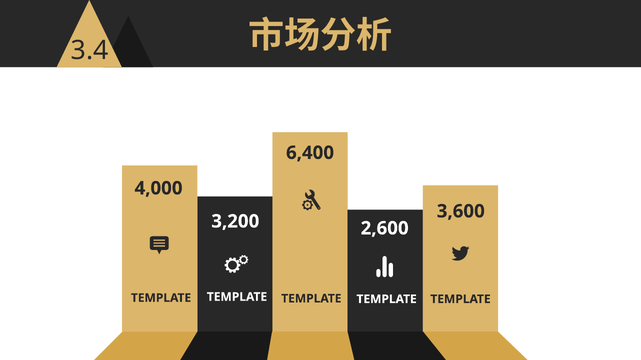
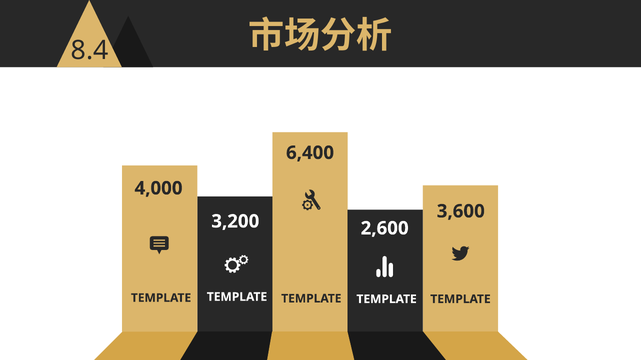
3.4: 3.4 -> 8.4
